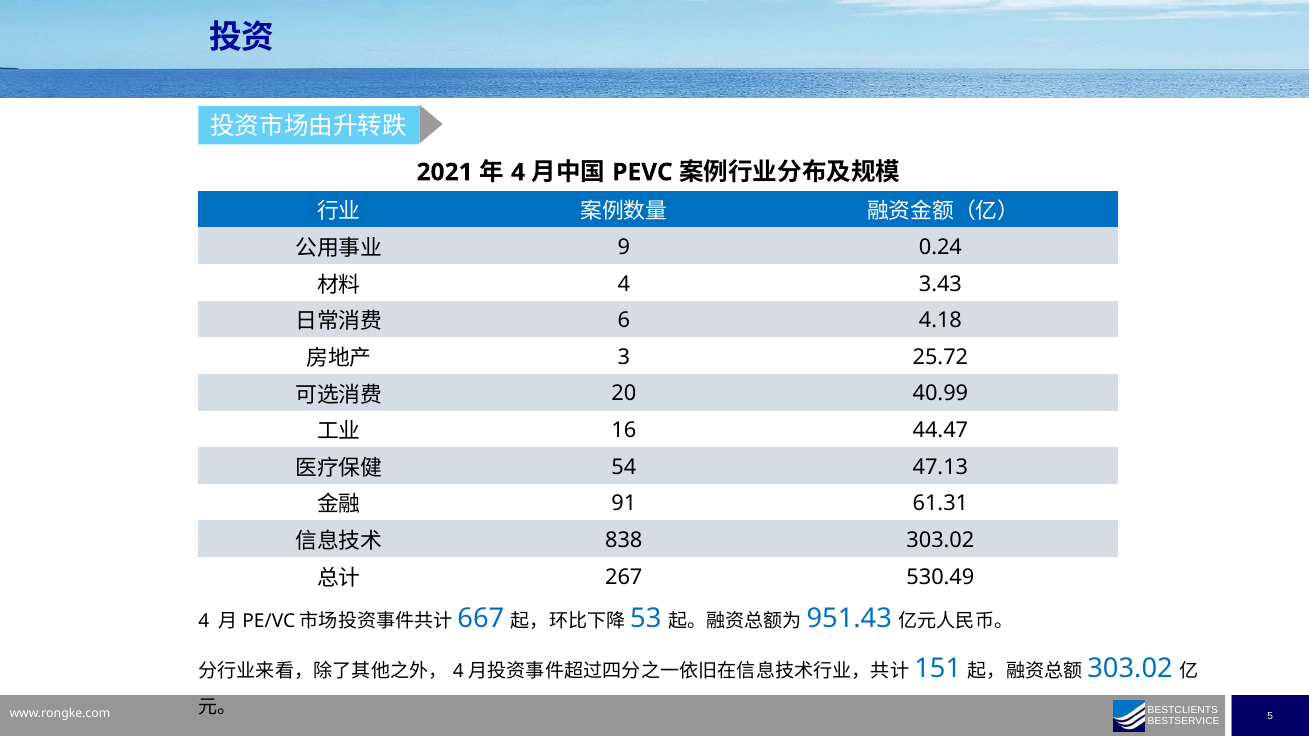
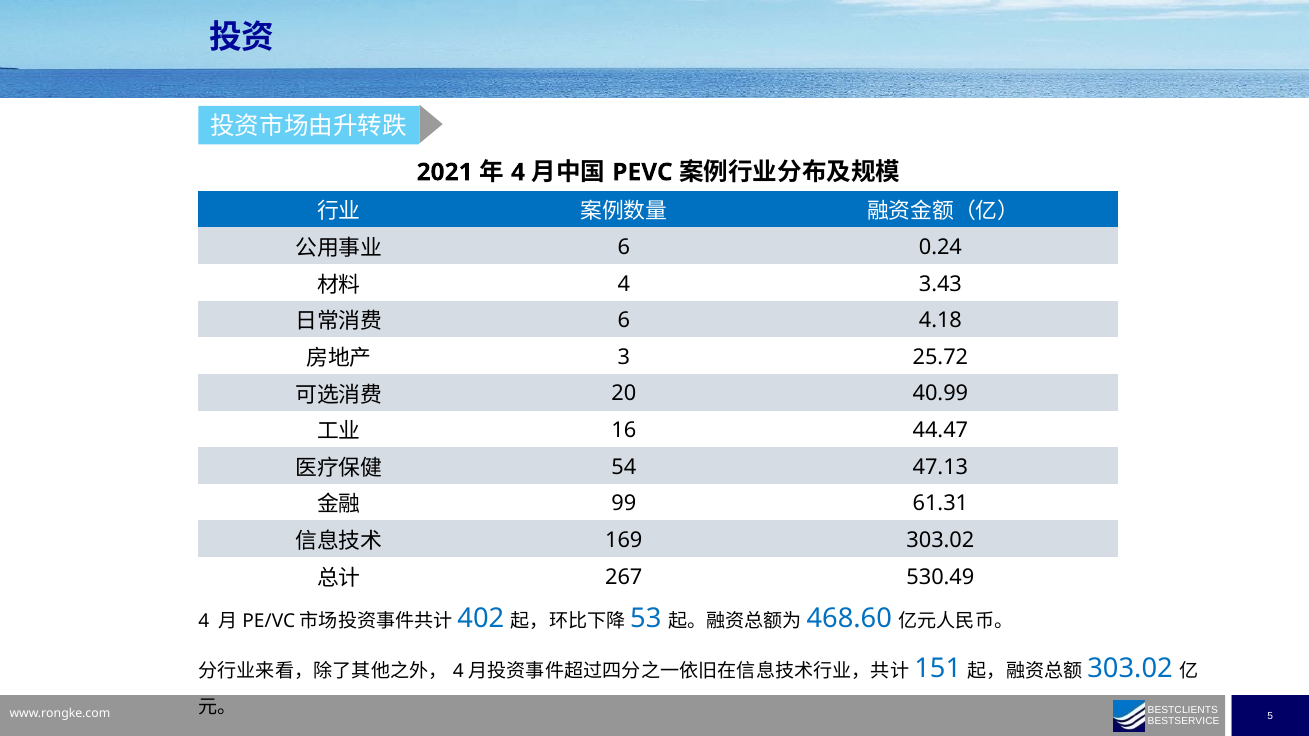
9 at (624, 247): 9 -> 6
91: 91 -> 99
838: 838 -> 169
667: 667 -> 402
951.43: 951.43 -> 468.60
